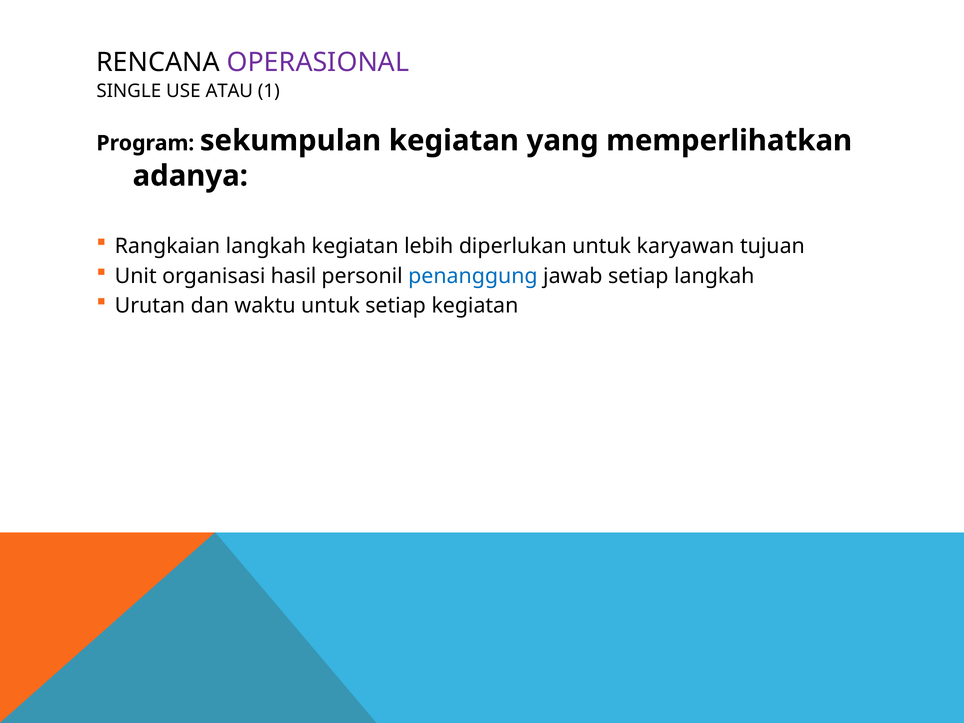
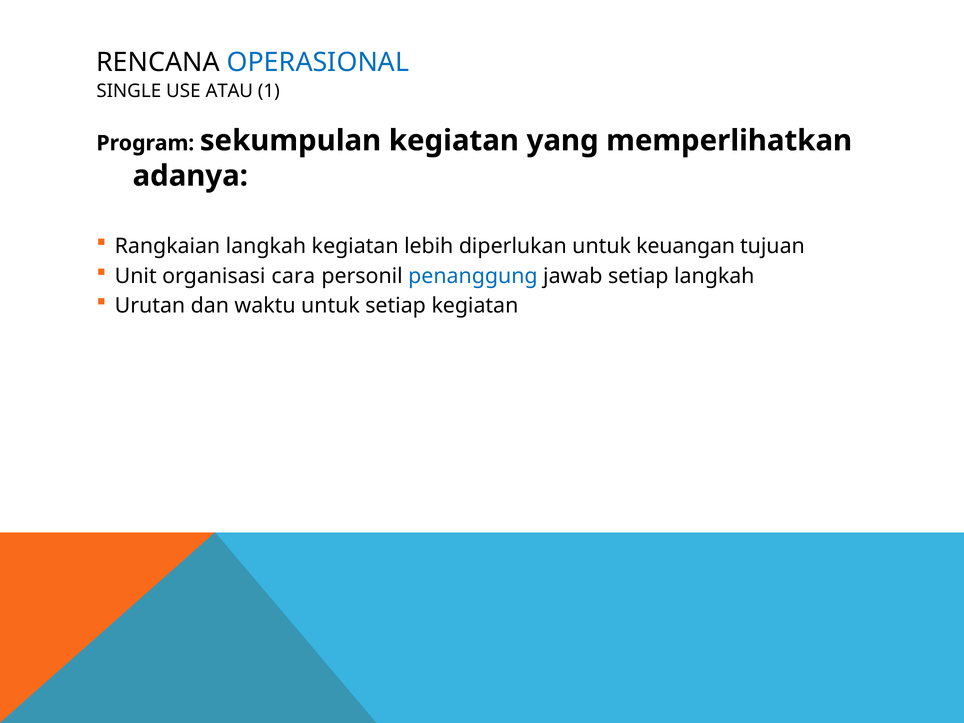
OPERASIONAL colour: purple -> blue
karyawan: karyawan -> keuangan
hasil: hasil -> cara
